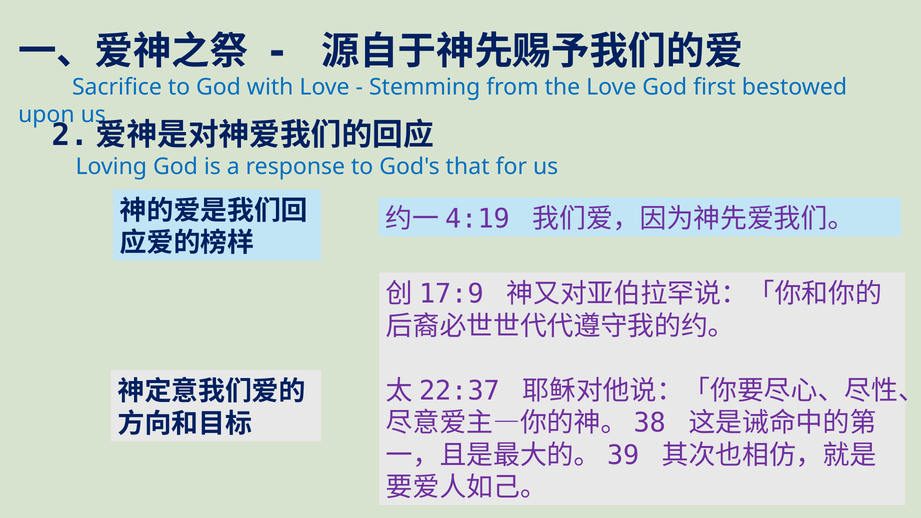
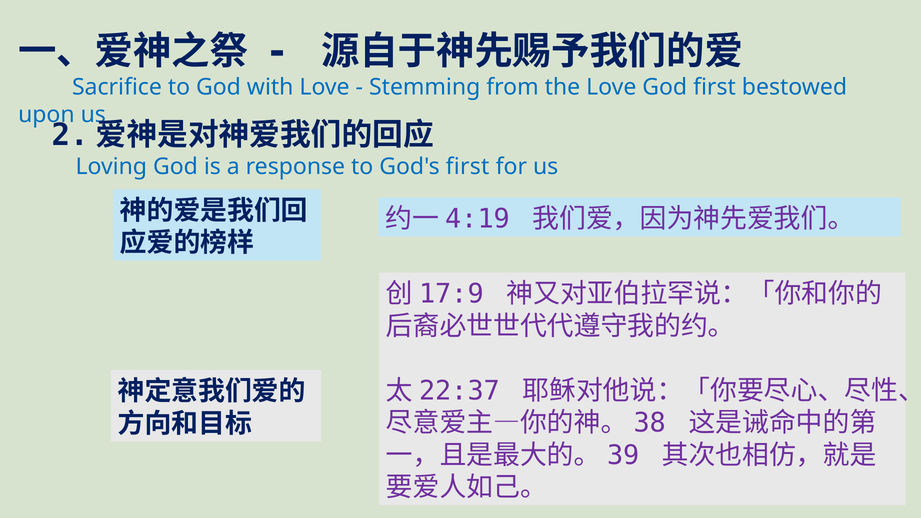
God's that: that -> first
